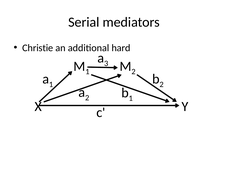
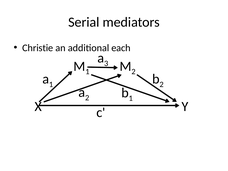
hard: hard -> each
